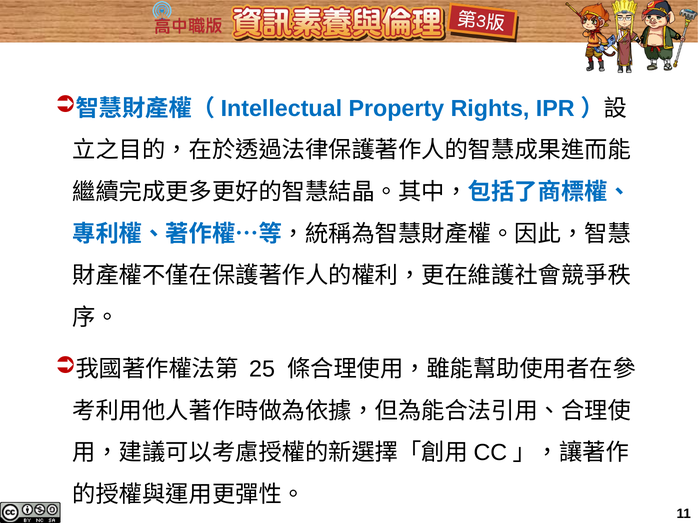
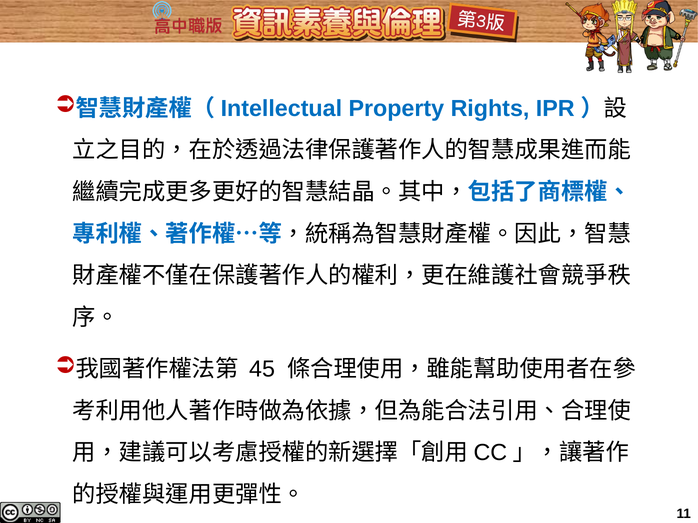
25: 25 -> 45
